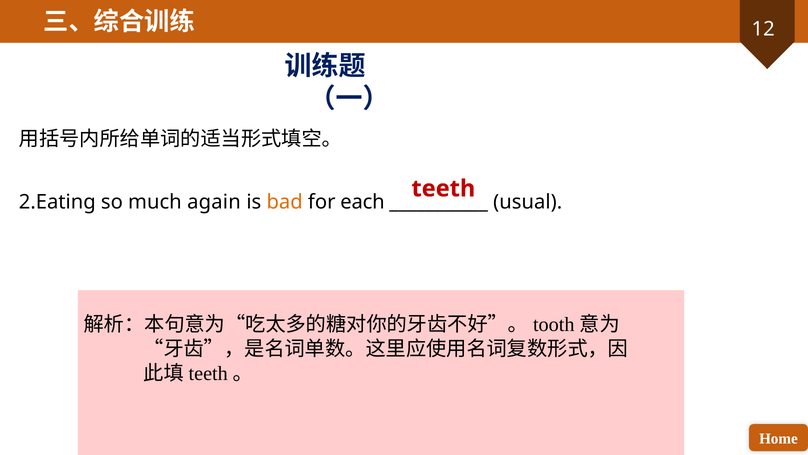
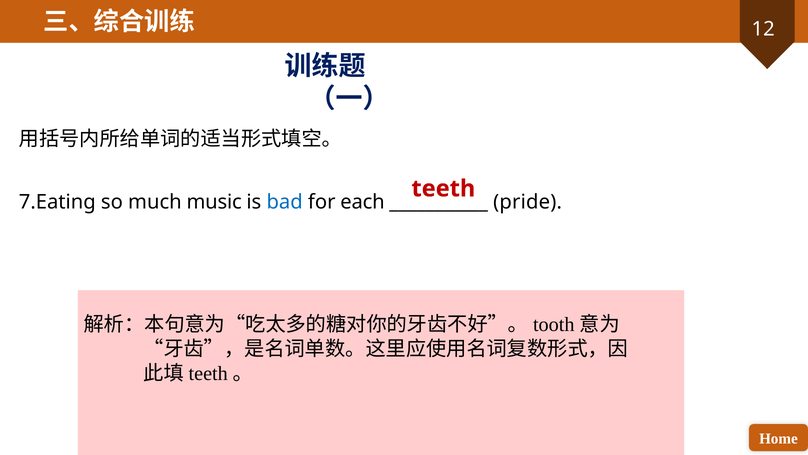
2.Eating: 2.Eating -> 7.Eating
again: again -> music
bad colour: orange -> blue
usual: usual -> pride
